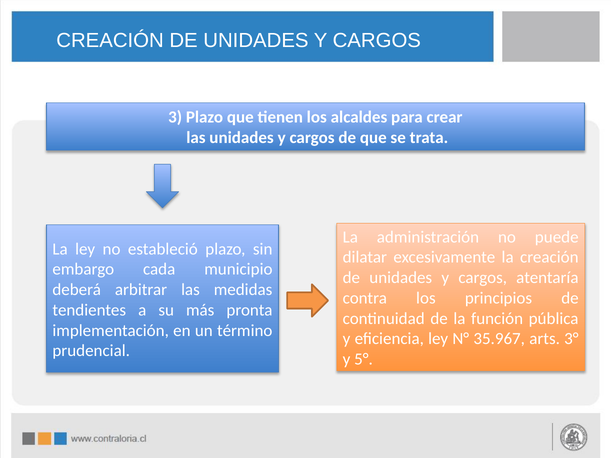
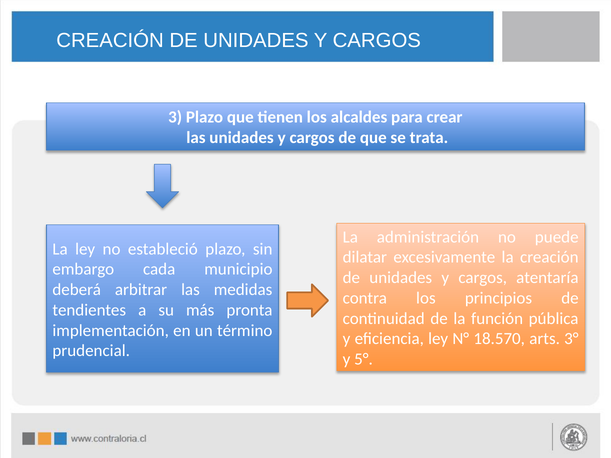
35.967: 35.967 -> 18.570
